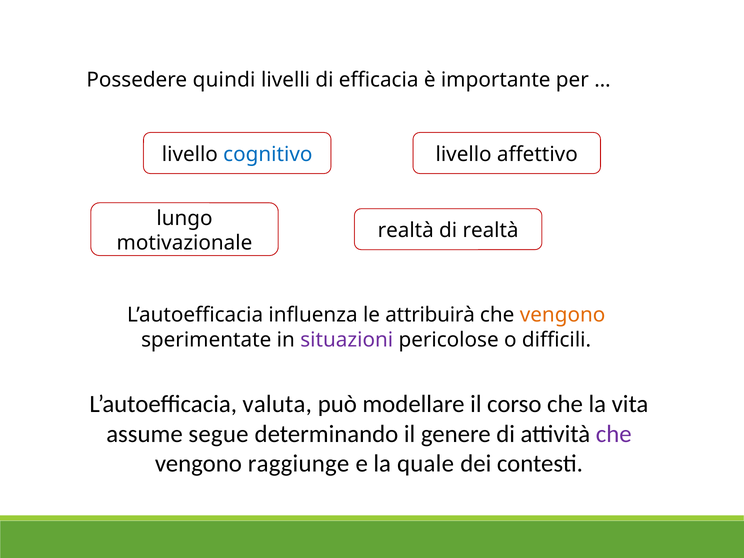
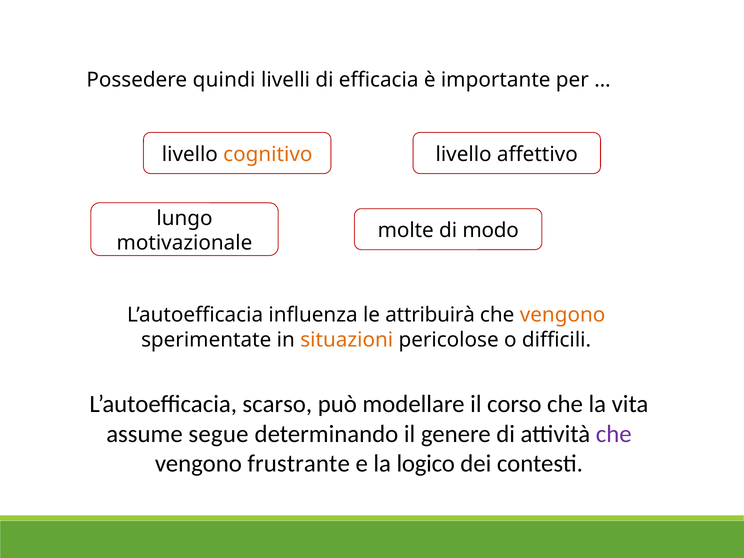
cognitivo colour: blue -> orange
realtà at (406, 231): realtà -> molte
di realtà: realtà -> modo
situazioni colour: purple -> orange
valuta: valuta -> scarso
raggiunge: raggiunge -> frustrante
quale: quale -> logico
